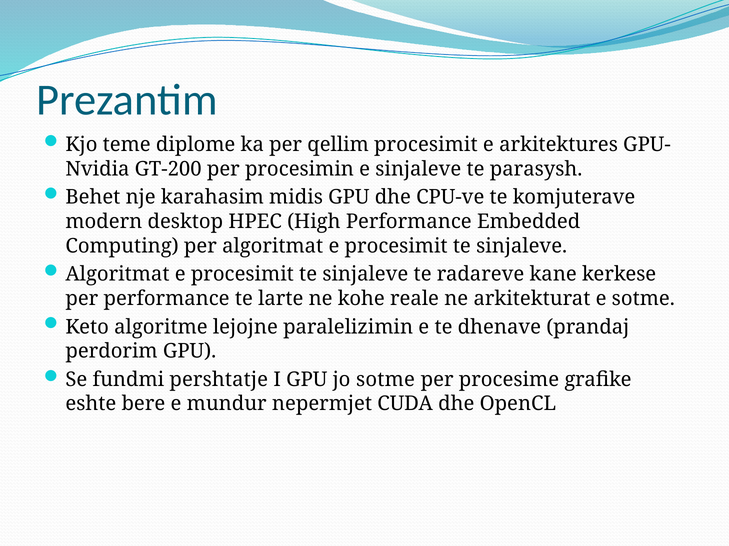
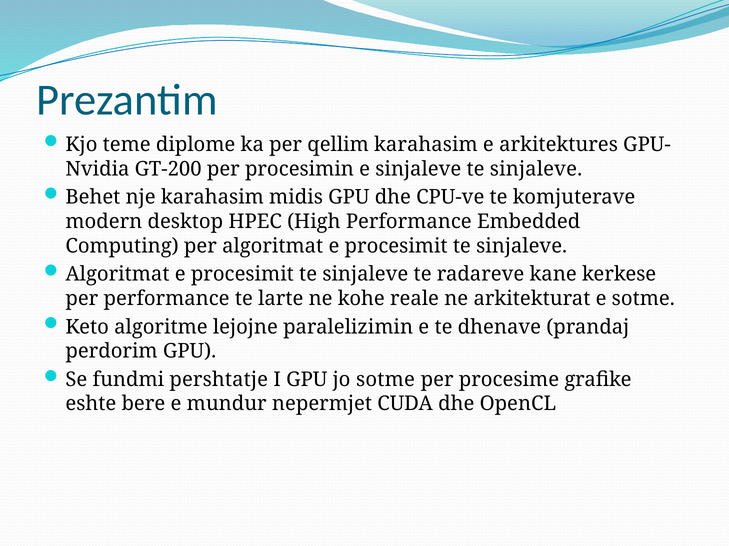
qellim procesimit: procesimit -> karahasim
sinjaleve te parasysh: parasysh -> sinjaleve
